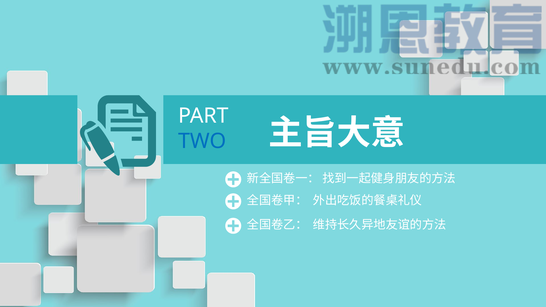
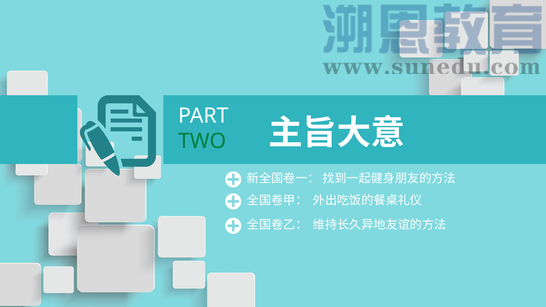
TWO colour: blue -> green
